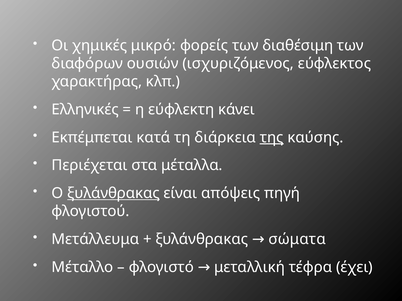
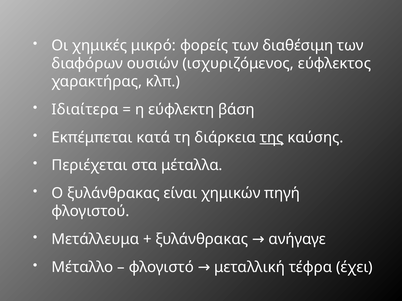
Ελληνικές: Ελληνικές -> Ιδιαίτερα
κάνει: κάνει -> βάση
ξυλάνθρακας at (113, 194) underline: present -> none
απόψεις: απόψεις -> χημικών
σώματα: σώματα -> ανήγαγε
